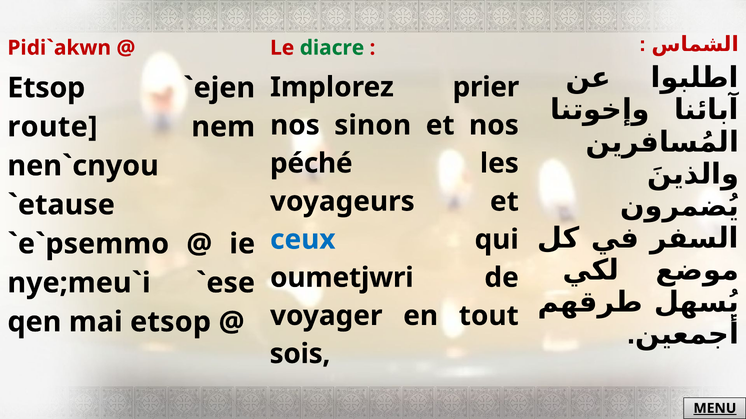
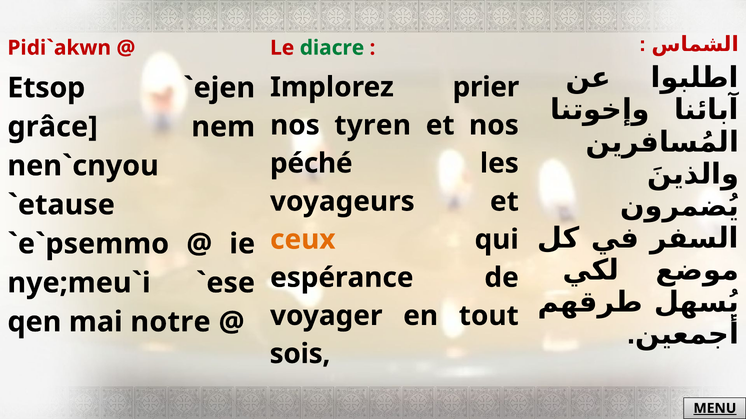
sinon: sinon -> tyren
route: route -> grâce
ceux colour: blue -> orange
oumetjwri: oumetjwri -> espérance
mai etsop: etsop -> notre
